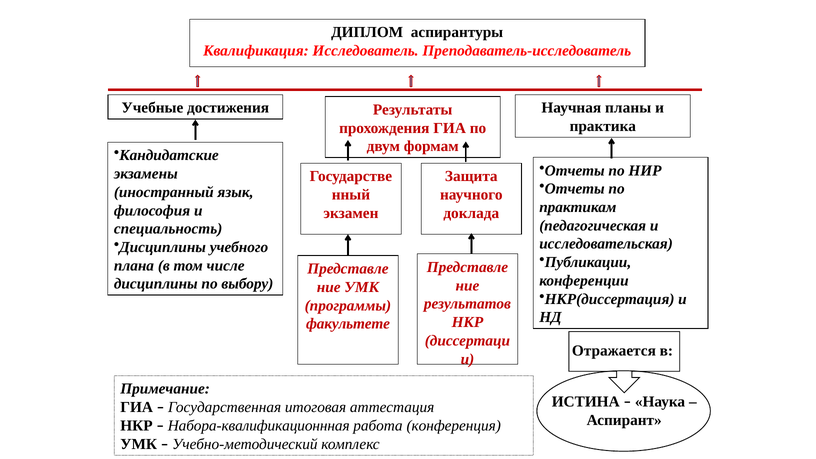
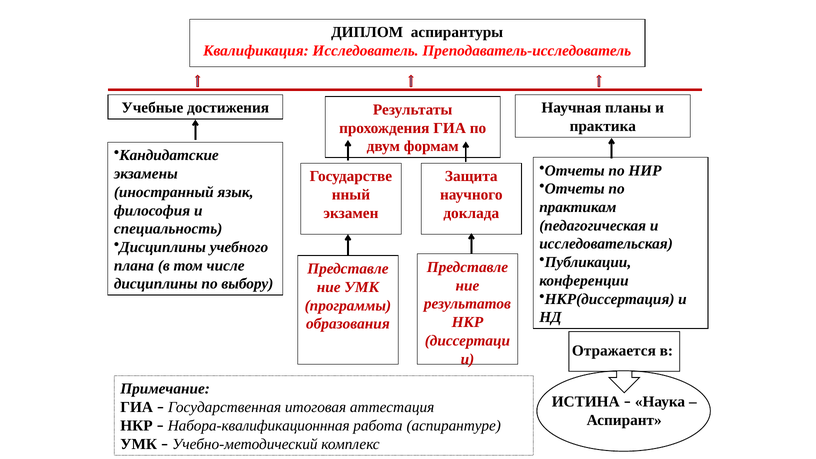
факультете: факультете -> образования
конференция: конференция -> аспирантуре
